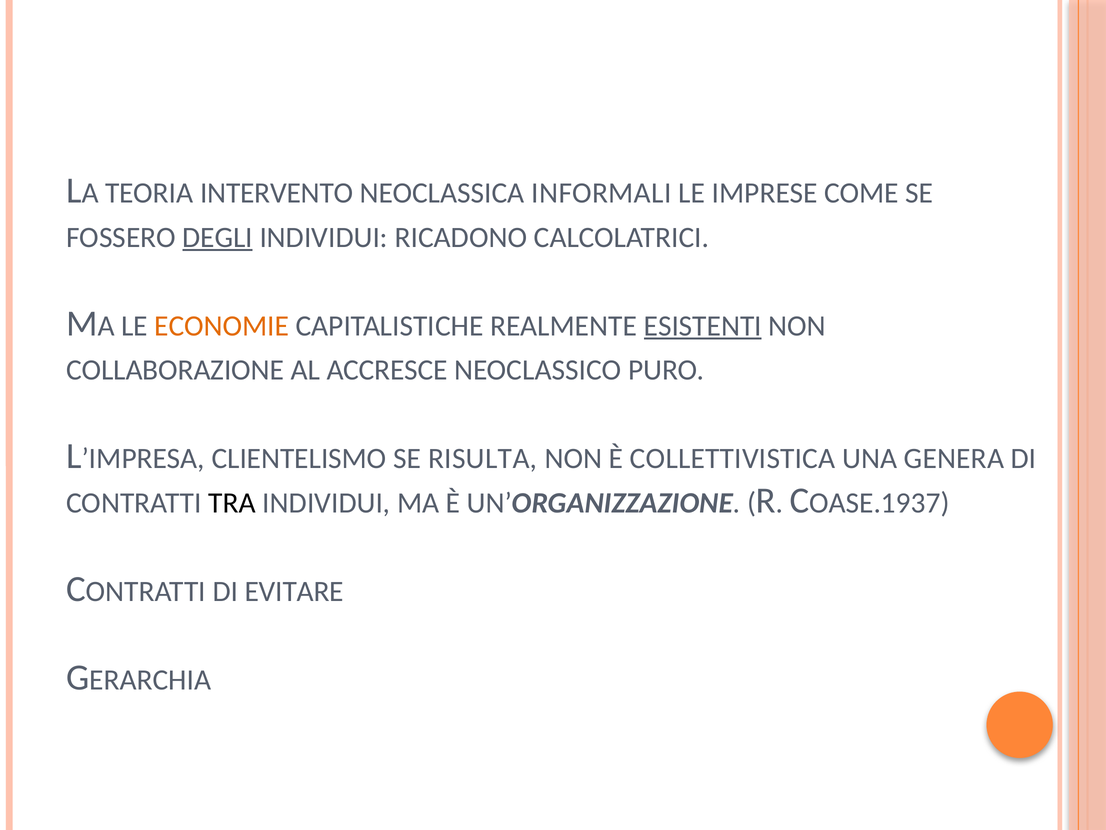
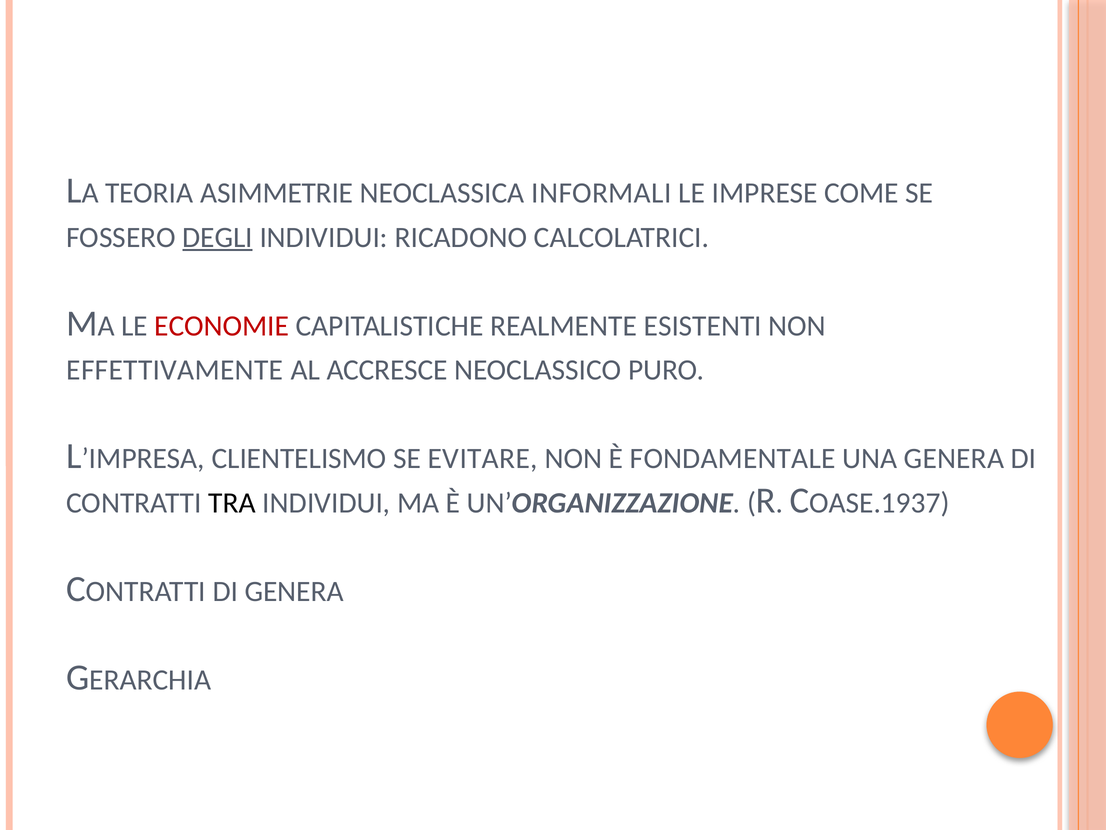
INTERVENTO: INTERVENTO -> ASIMMETRIE
ECONOMIE colour: orange -> red
ESISTENTI underline: present -> none
COLLABORAZIONE: COLLABORAZIONE -> EFFETTIVAMENTE
RISULTA: RISULTA -> EVITARE
COLLETTIVISTICA: COLLETTIVISTICA -> FONDAMENTALE
DI EVITARE: EVITARE -> GENERA
